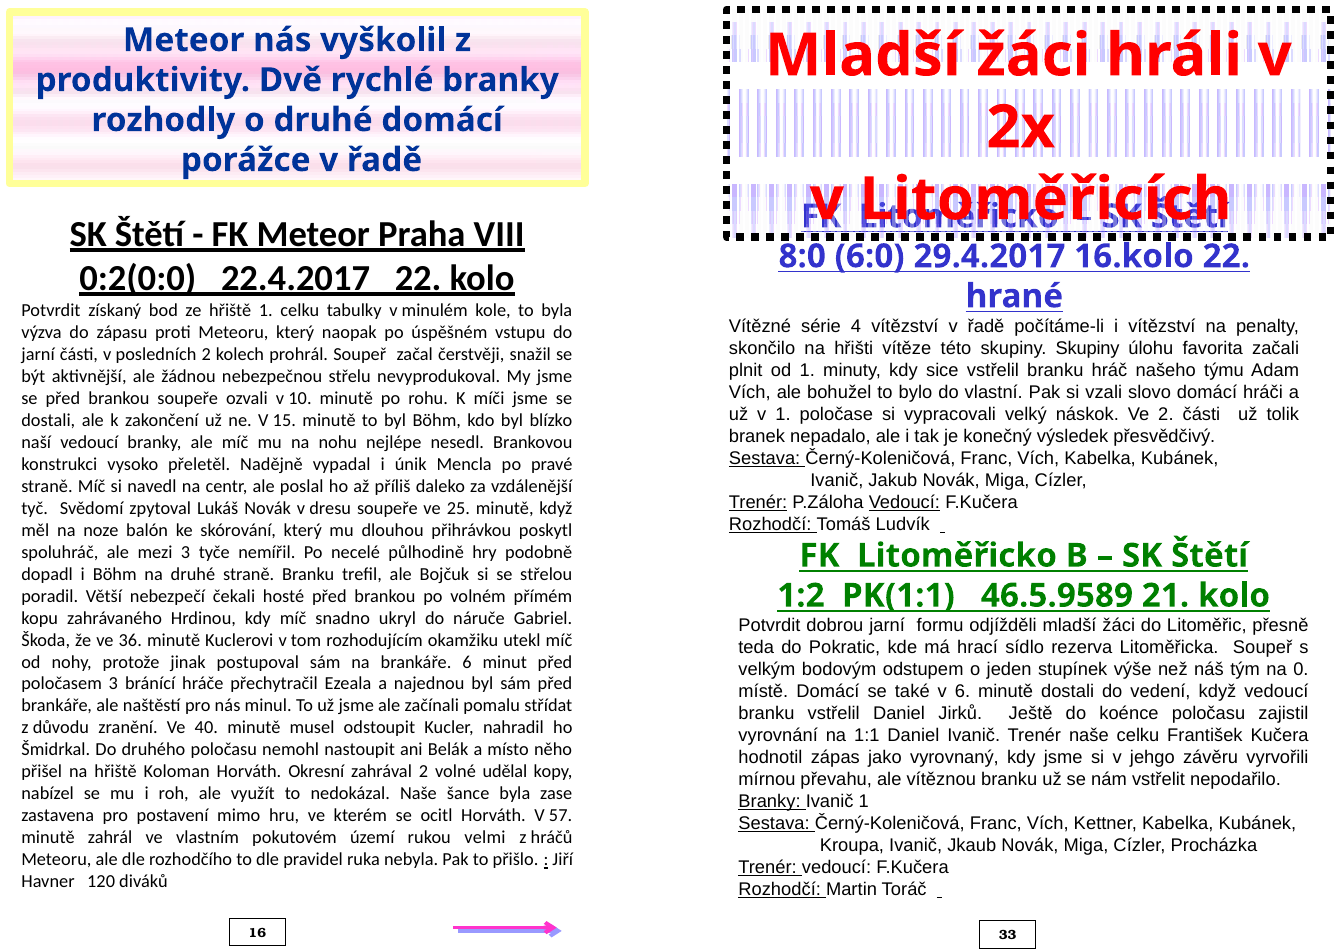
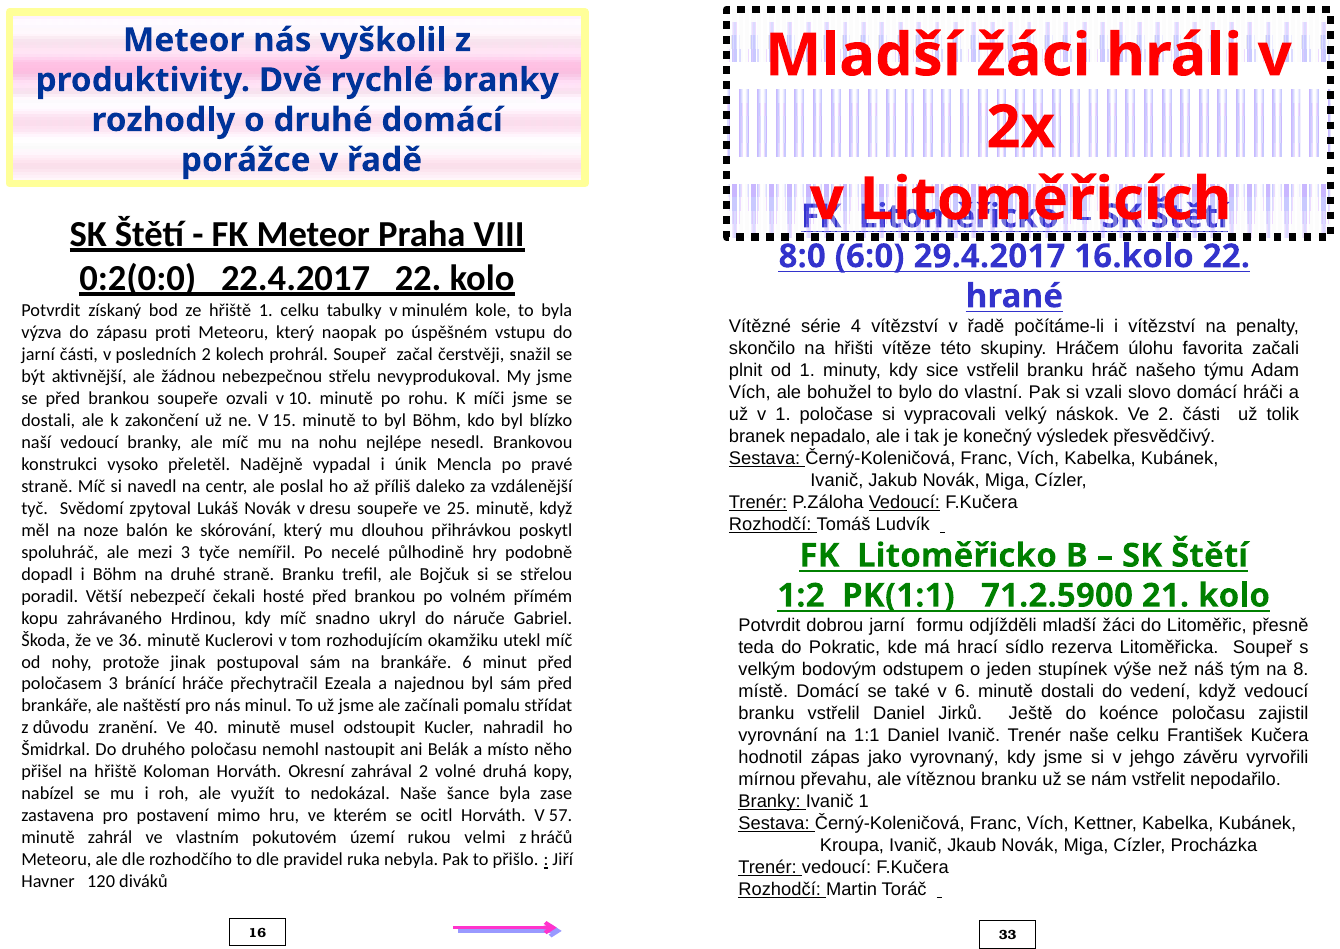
skupiny Skupiny: Skupiny -> Hráčem
46.5.9589: 46.5.9589 -> 71.2.5900
0: 0 -> 8
udělal: udělal -> druhá
